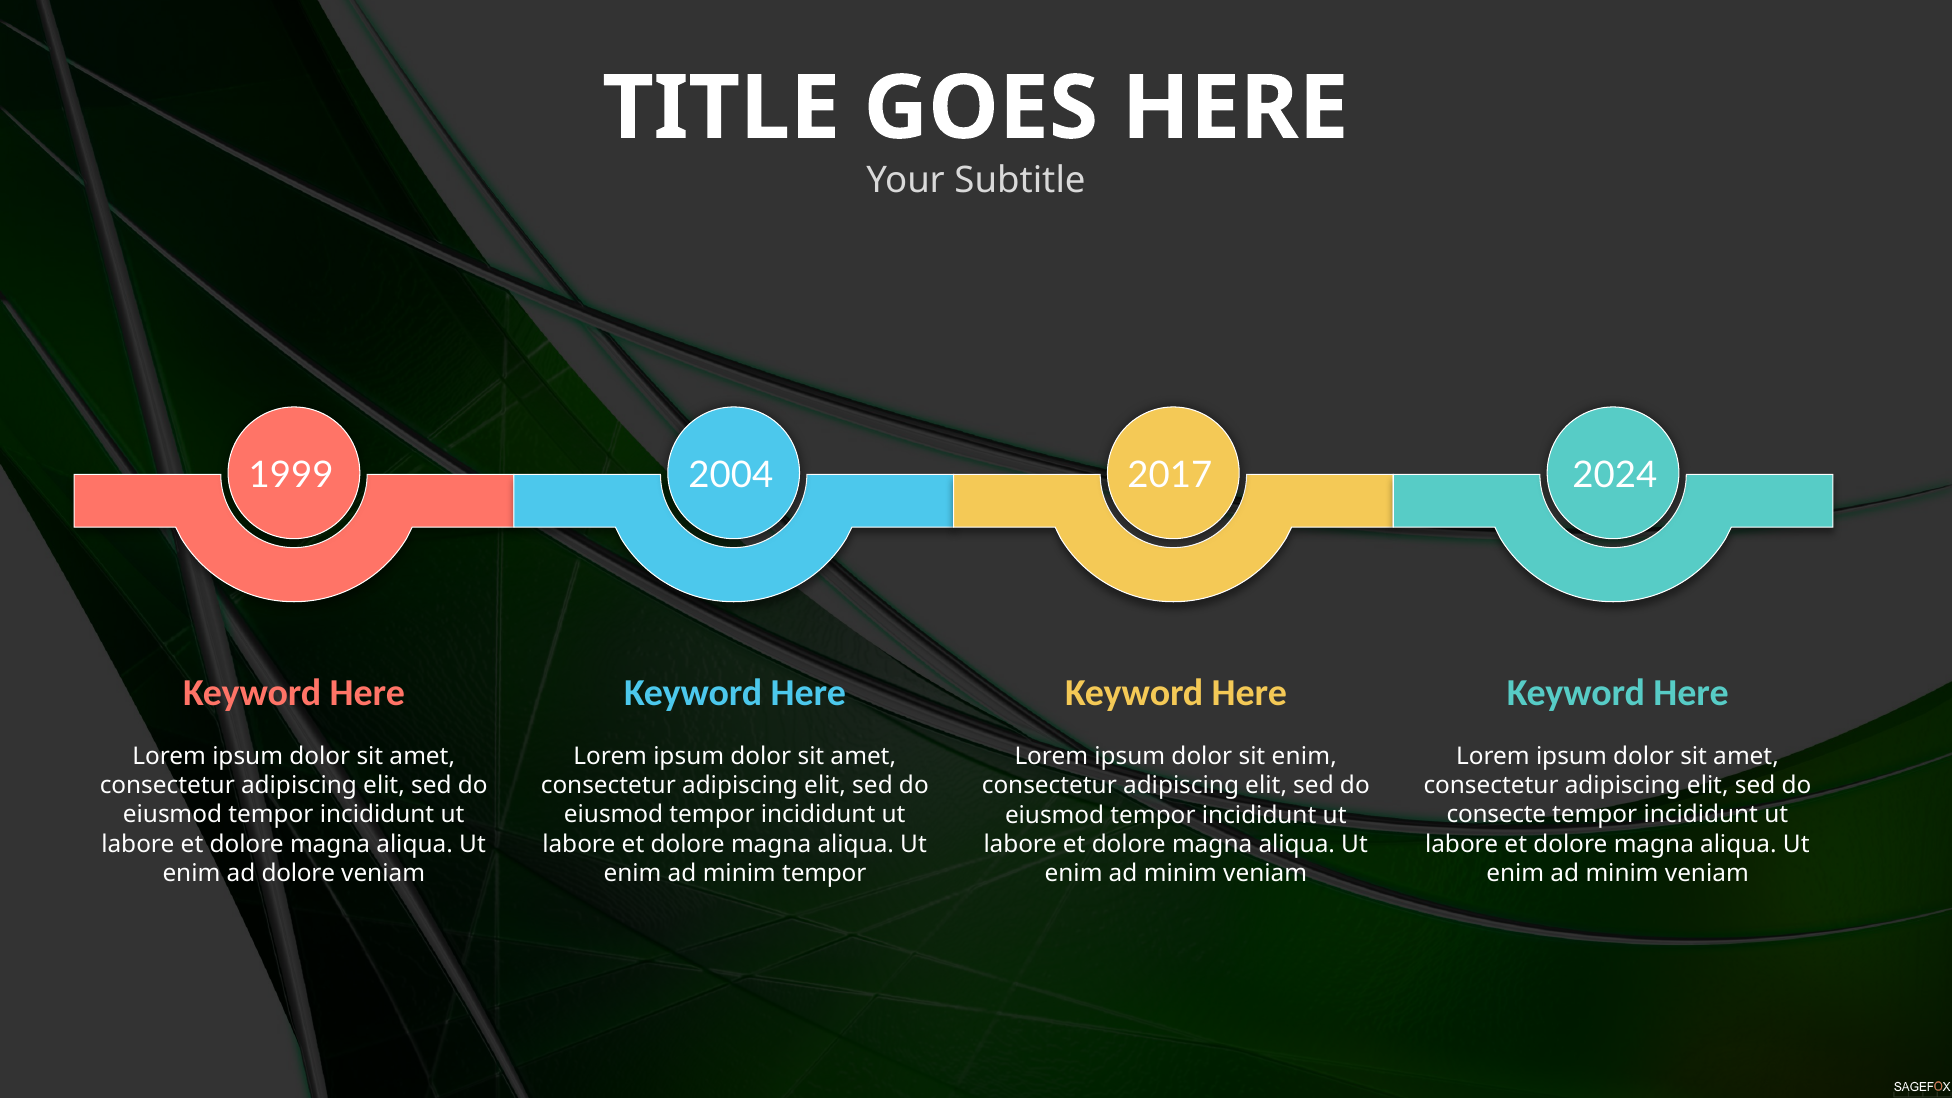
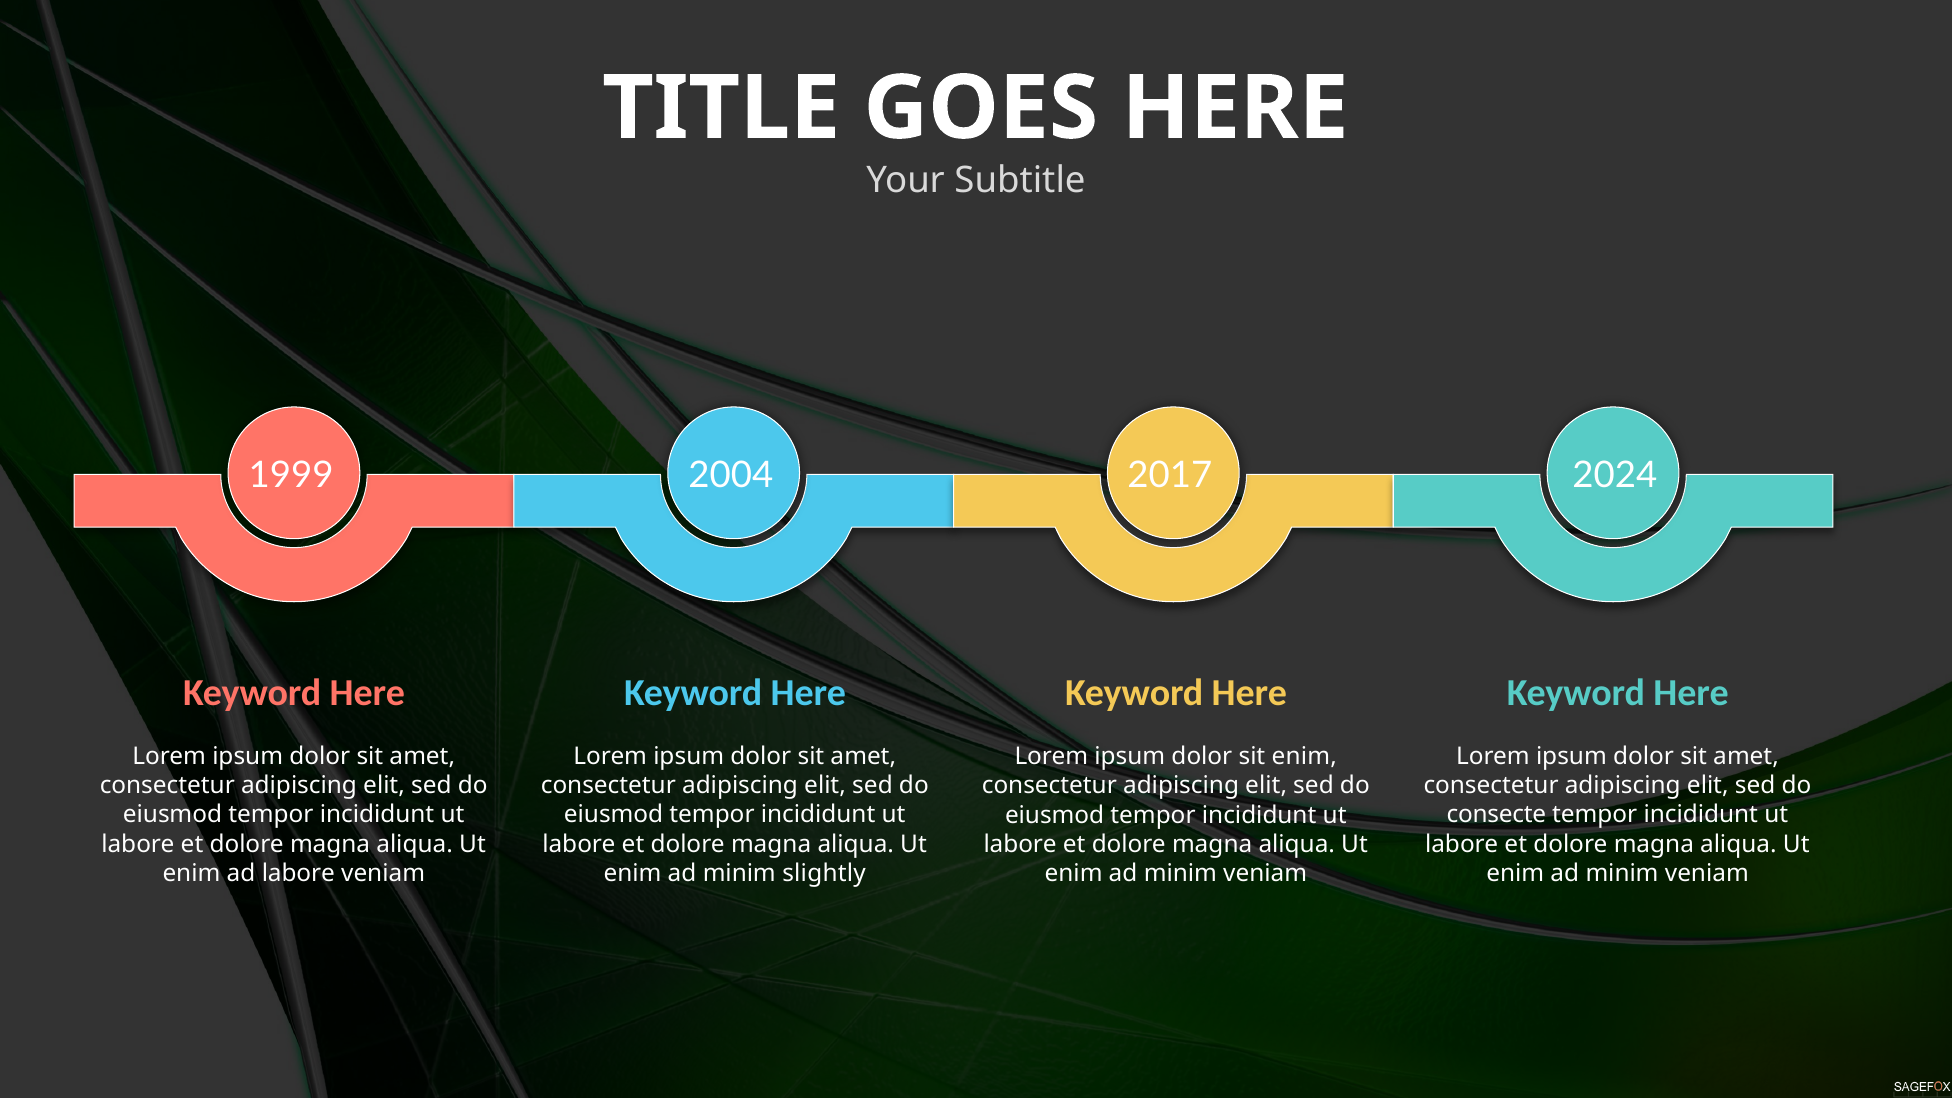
ad dolore: dolore -> labore
minim tempor: tempor -> slightly
